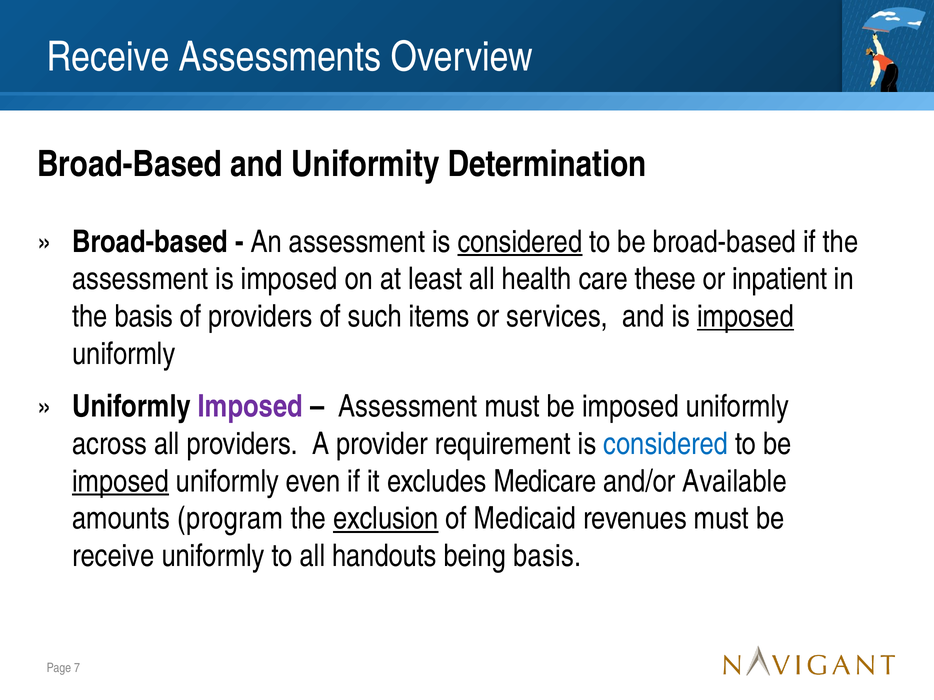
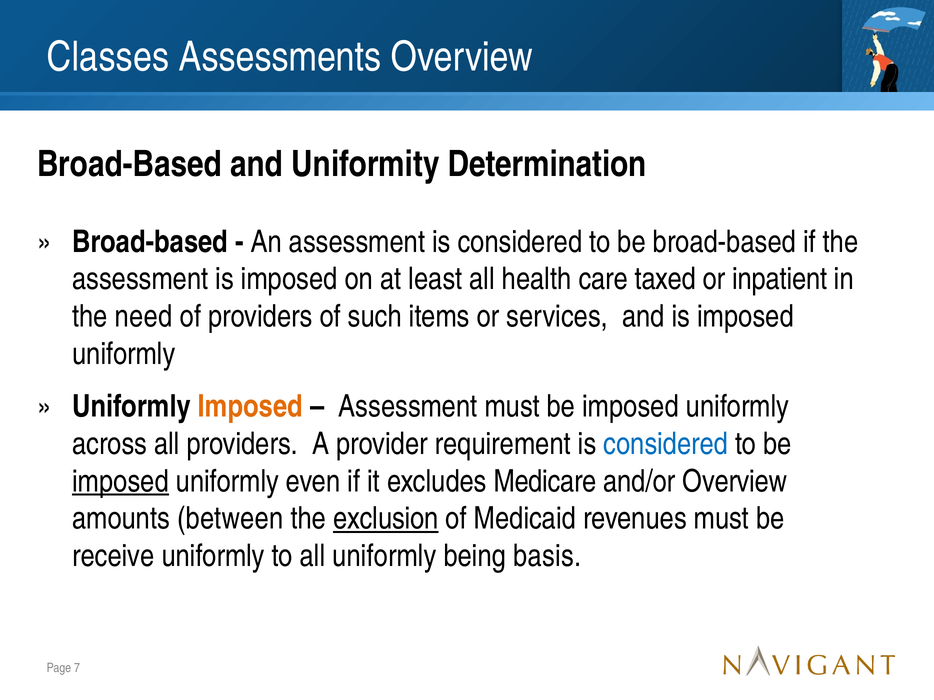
Receive at (108, 57): Receive -> Classes
considered at (520, 242) underline: present -> none
these: these -> taxed
the basis: basis -> need
imposed at (746, 317) underline: present -> none
Imposed at (250, 407) colour: purple -> orange
and/or Available: Available -> Overview
program: program -> between
all handouts: handouts -> uniformly
